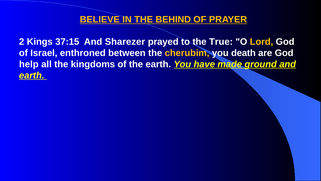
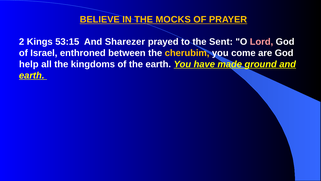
BEHIND: BEHIND -> MOCKS
37:15: 37:15 -> 53:15
True: True -> Sent
Lord colour: yellow -> pink
death: death -> come
